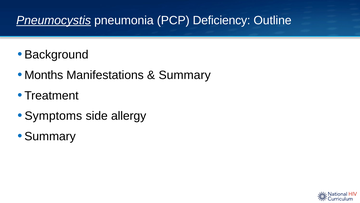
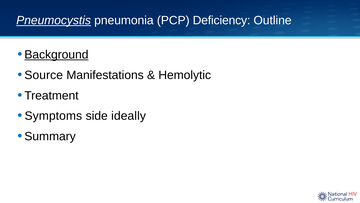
Background underline: none -> present
Months: Months -> Source
Summary at (185, 75): Summary -> Hemolytic
allergy: allergy -> ideally
